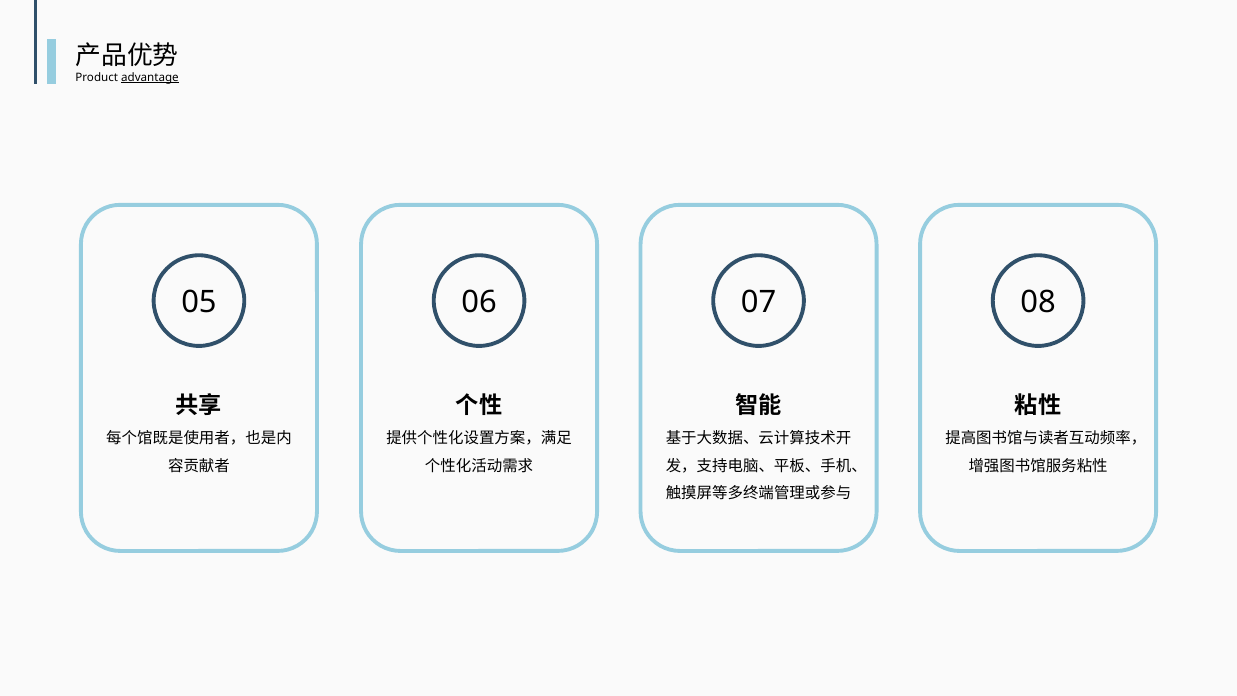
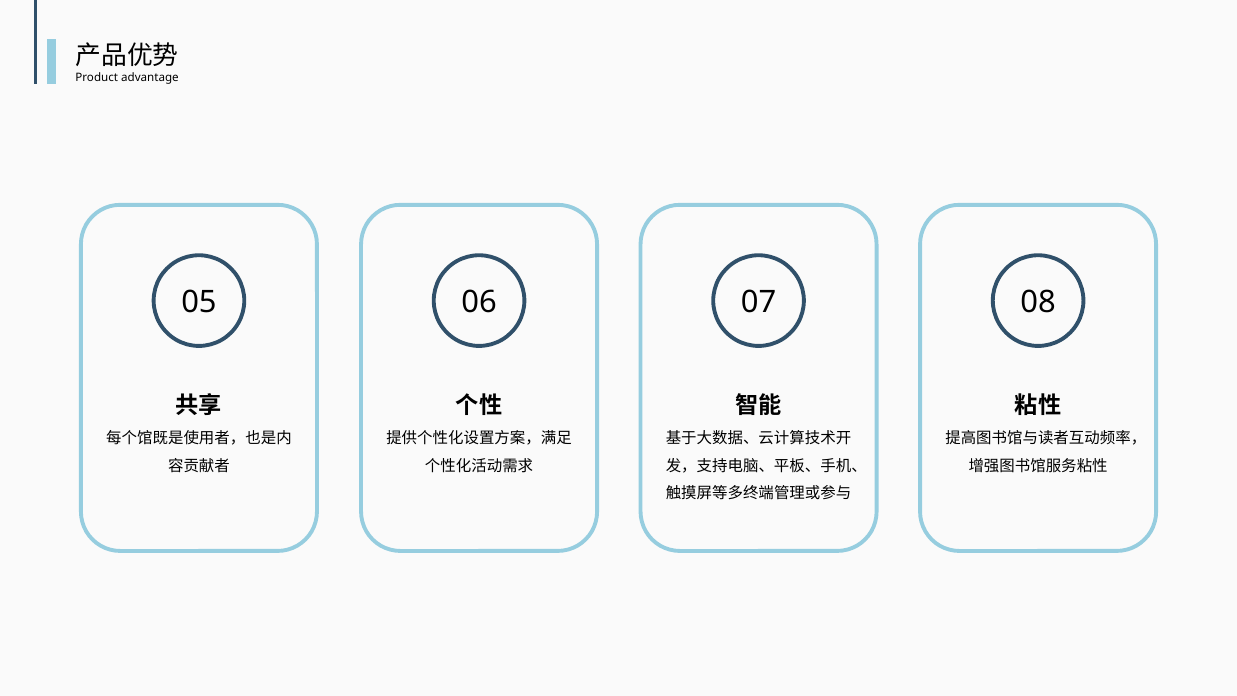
advantage underline: present -> none
